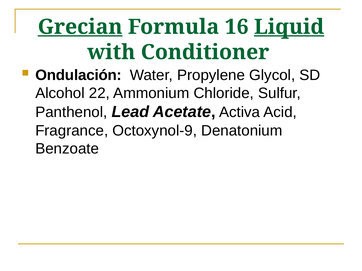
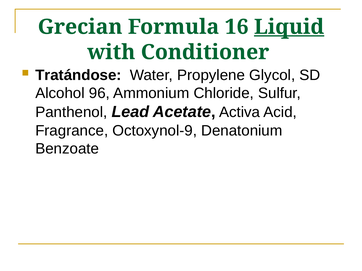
Grecian underline: present -> none
Ondulación: Ondulación -> Tratándose
22: 22 -> 96
